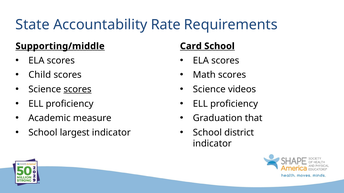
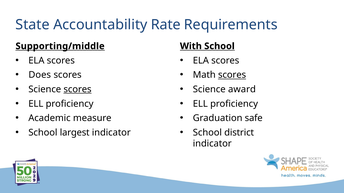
Card: Card -> With
scores at (232, 75) underline: none -> present
Child: Child -> Does
videos: videos -> award
that: that -> safe
